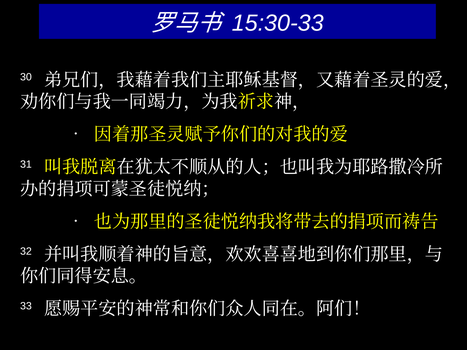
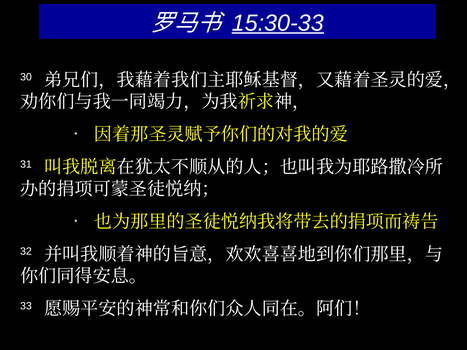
15:30-33 underline: none -> present
